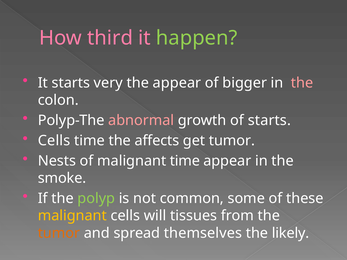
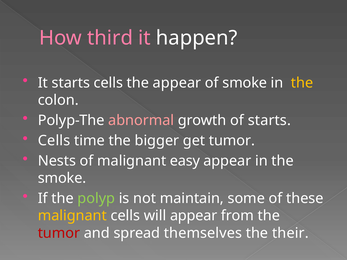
happen colour: light green -> white
starts very: very -> cells
of bigger: bigger -> smoke
the at (302, 83) colour: pink -> yellow
affects: affects -> bigger
malignant time: time -> easy
common: common -> maintain
will tissues: tissues -> appear
tumor at (59, 233) colour: orange -> red
likely: likely -> their
